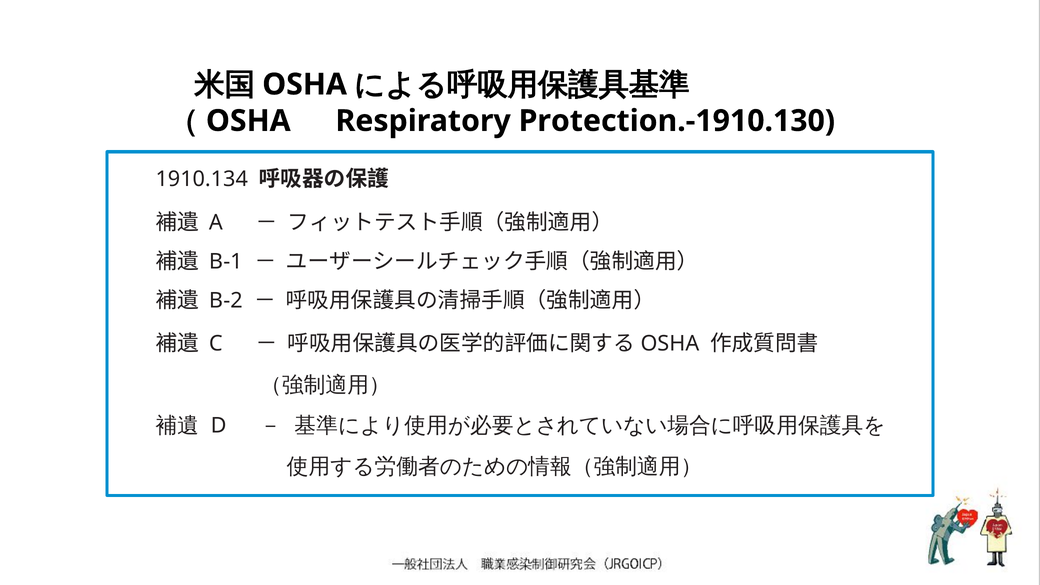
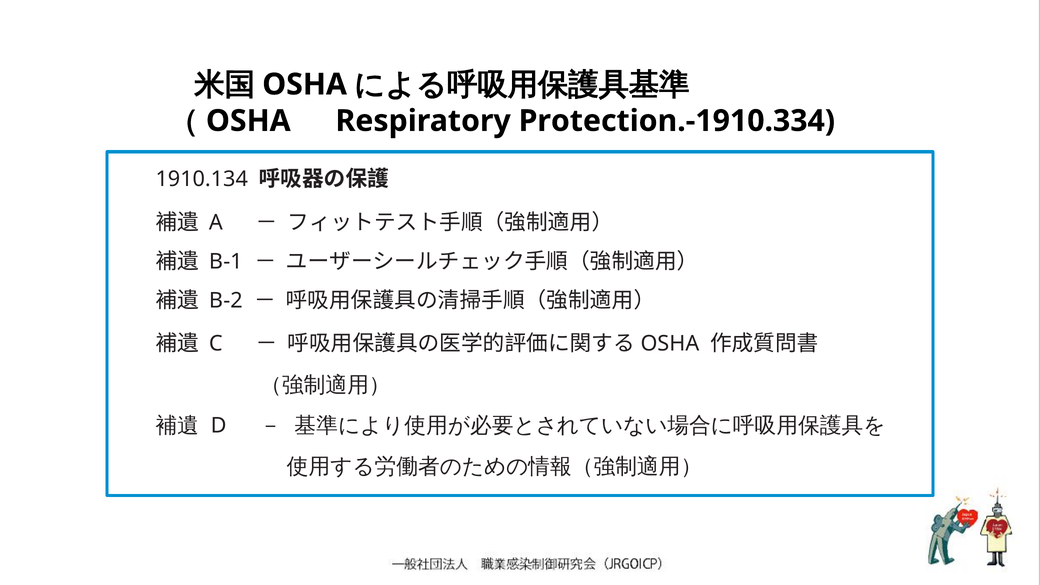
Protection.-1910.130: Protection.-1910.130 -> Protection.-1910.334
